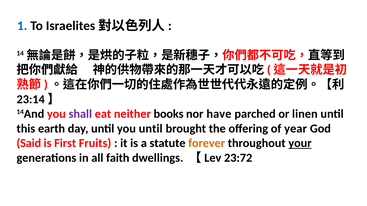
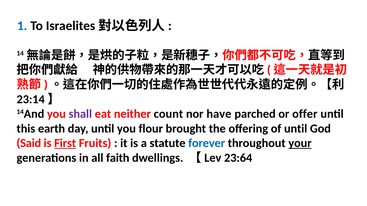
books: books -> count
linen: linen -> offer
you until: until -> flour
of year: year -> until
First underline: none -> present
forever colour: orange -> blue
23:72: 23:72 -> 23:64
